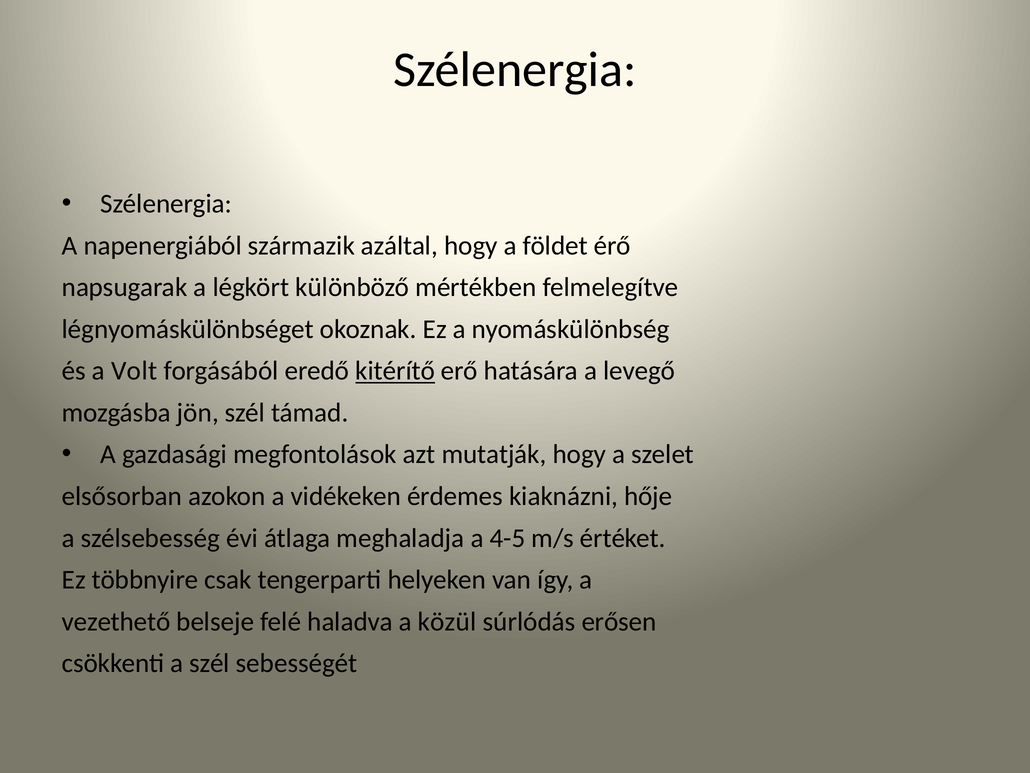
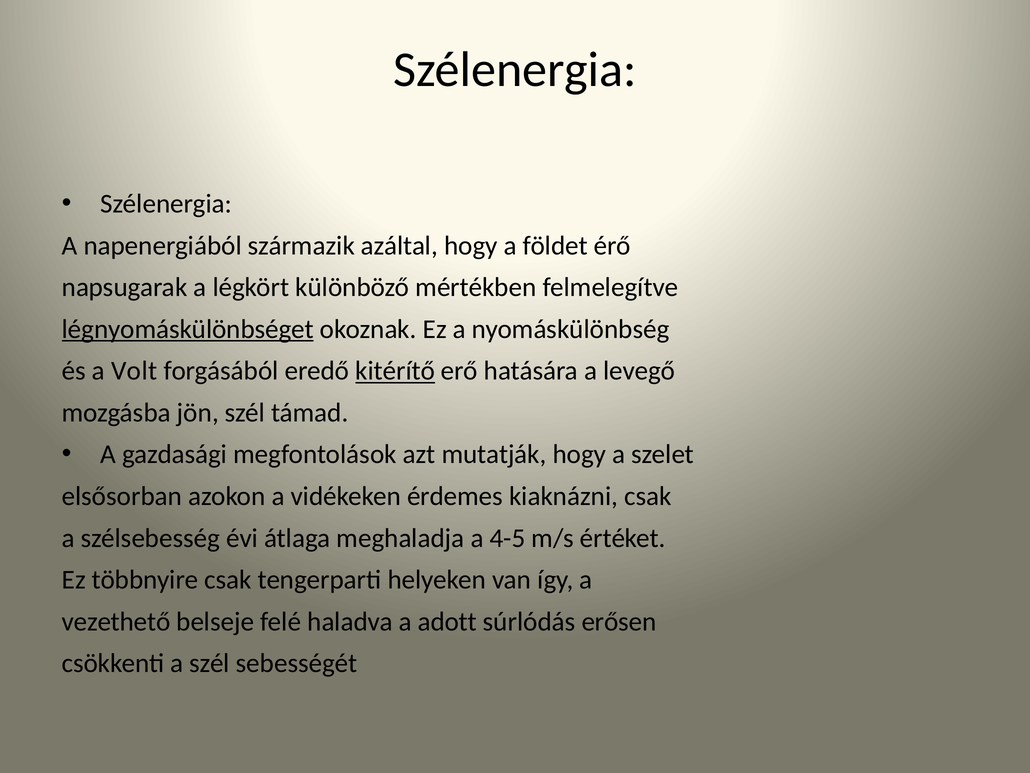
légnyomáskülönbséget underline: none -> present
kiaknázni hője: hője -> csak
közül: közül -> adott
